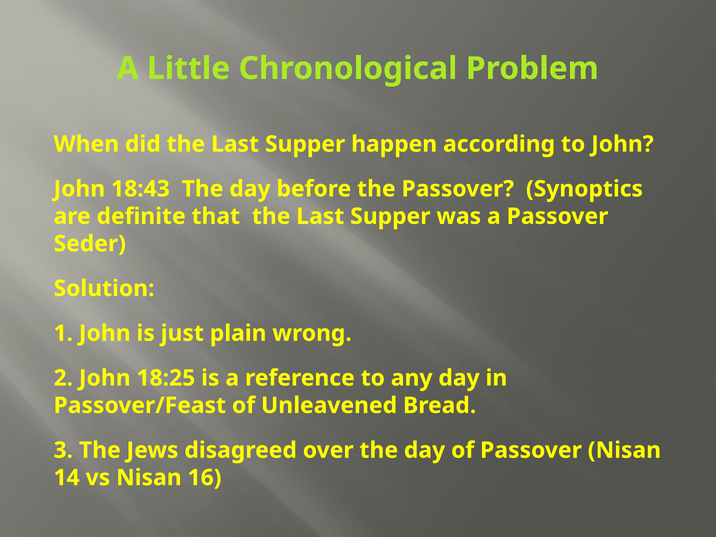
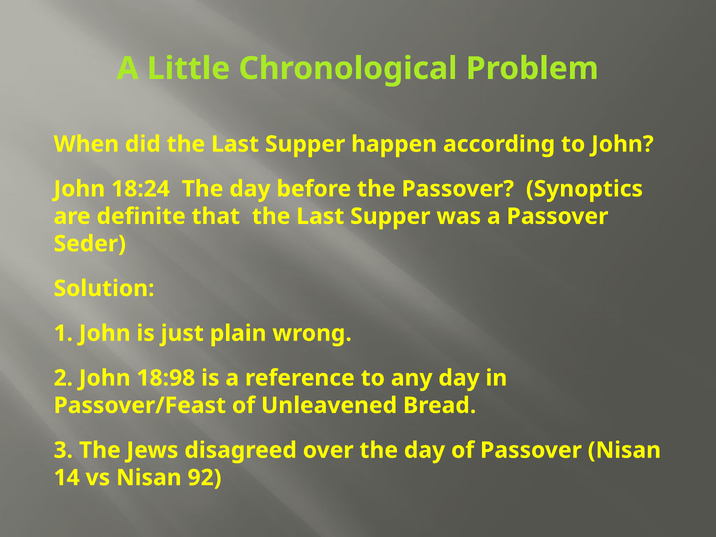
18:43: 18:43 -> 18:24
18:25: 18:25 -> 18:98
16: 16 -> 92
